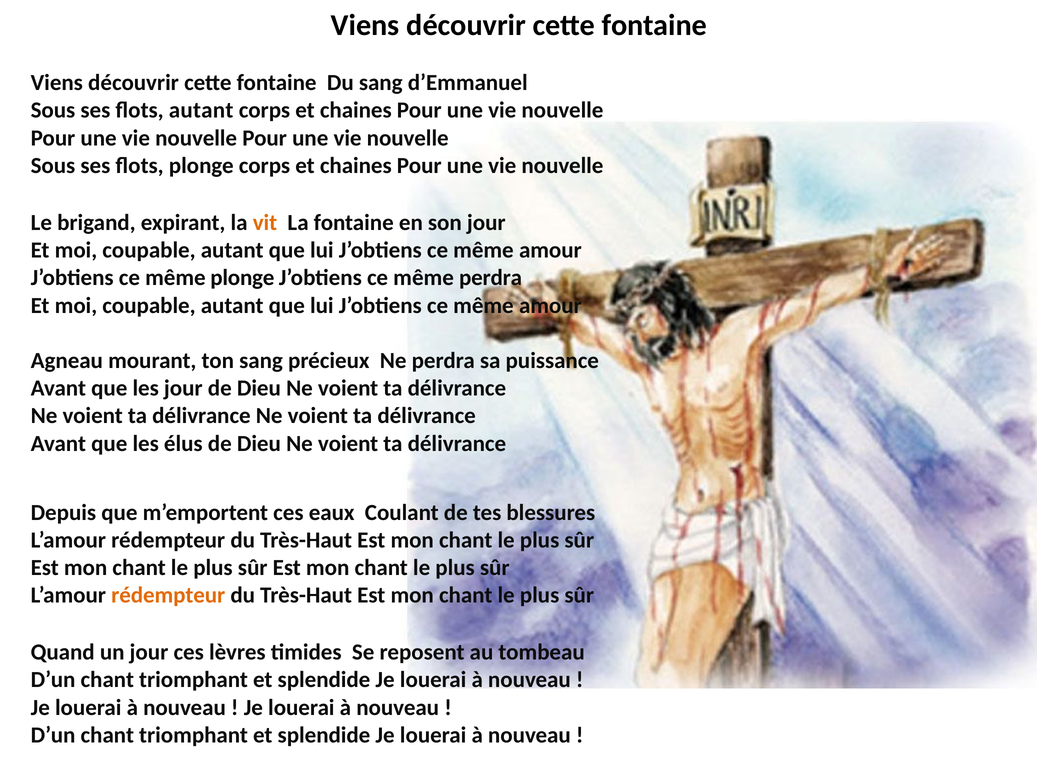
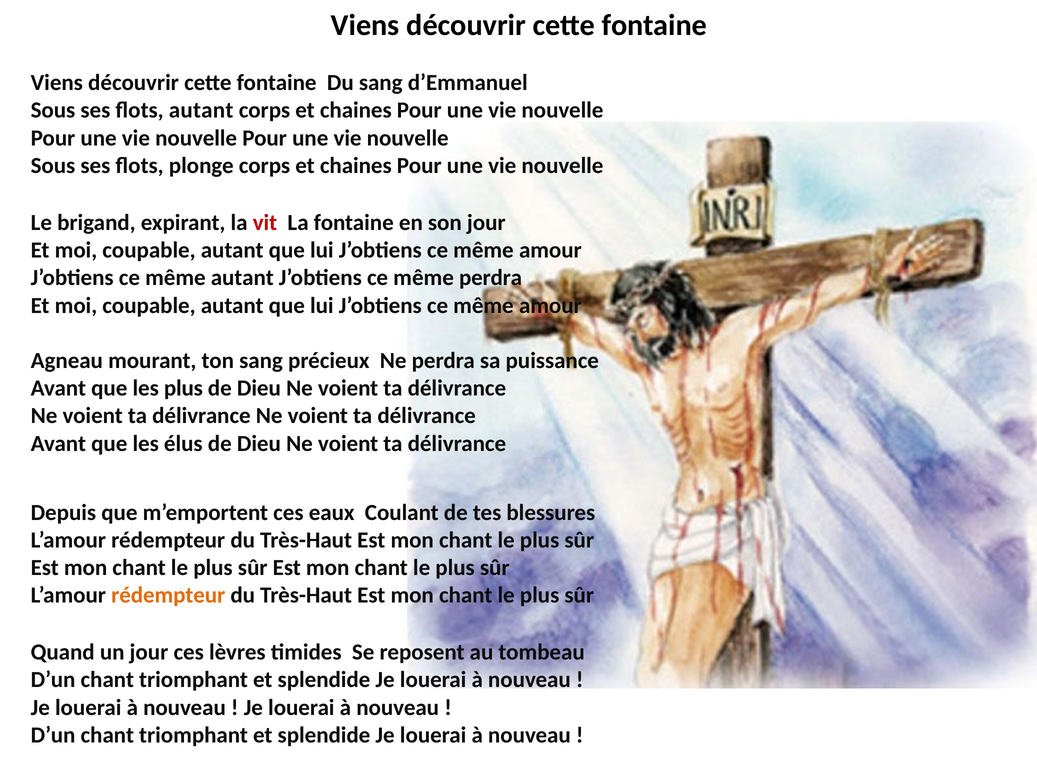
vit colour: orange -> red
même plonge: plonge -> autant
les jour: jour -> plus
